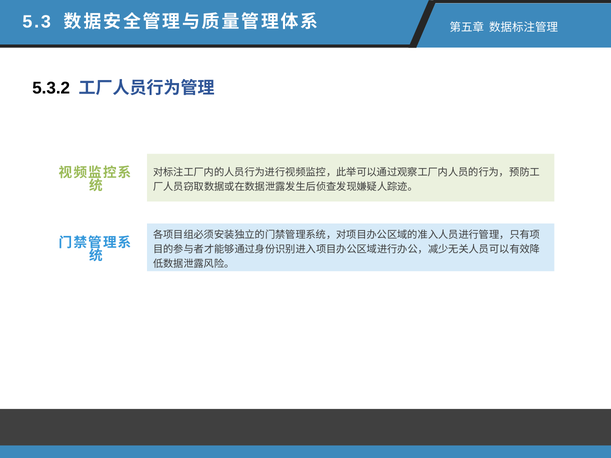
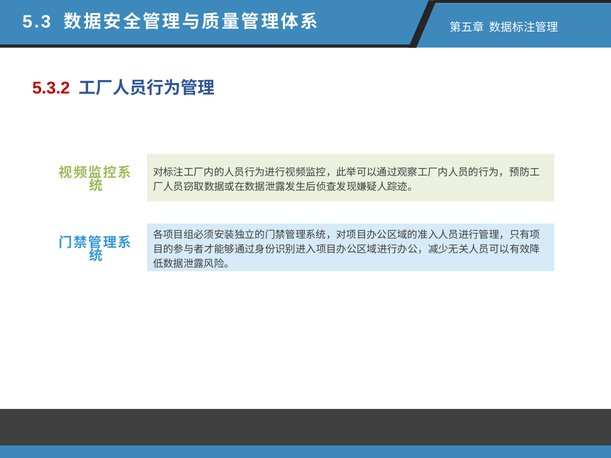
5.3.2 colour: black -> red
